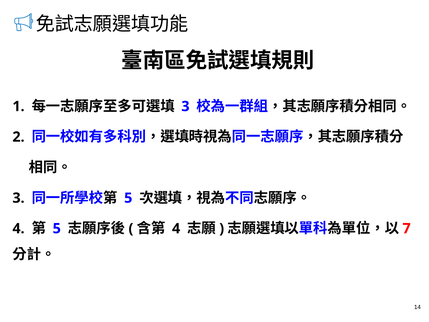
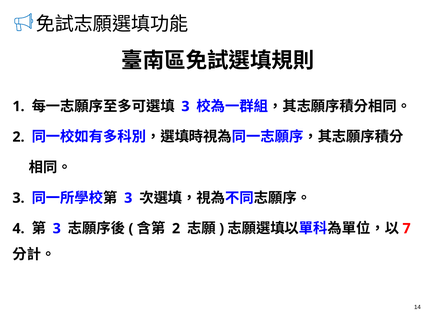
5 at (128, 198): 5 -> 3
5 at (57, 228): 5 -> 3
4 at (176, 228): 4 -> 2
